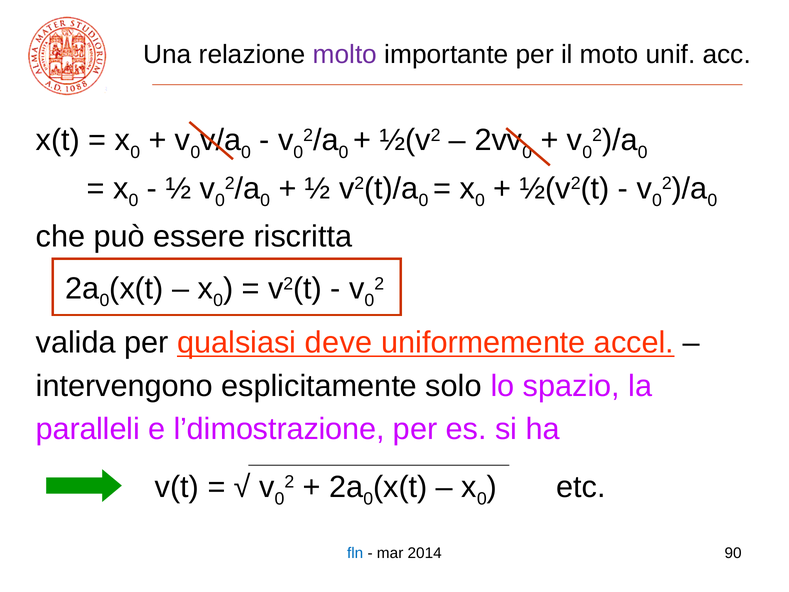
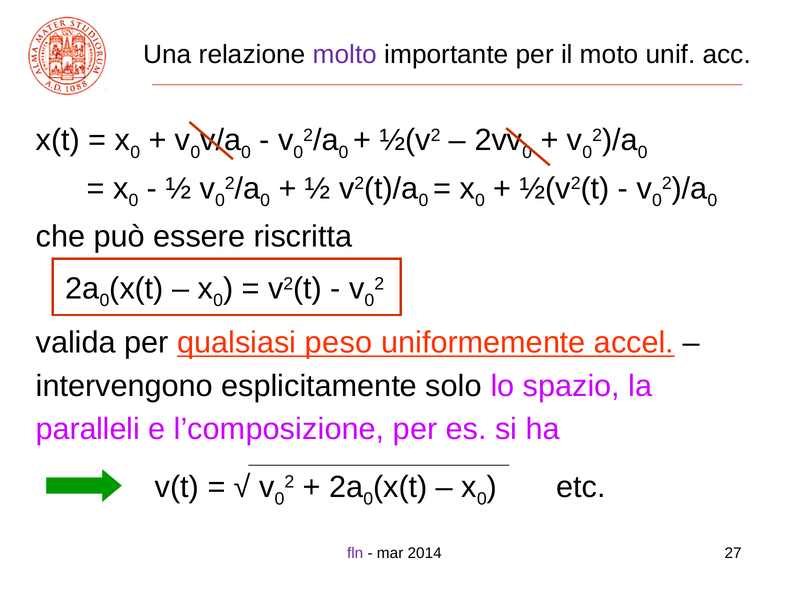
deve: deve -> peso
l’dimostrazione: l’dimostrazione -> l’composizione
fln colour: blue -> purple
90: 90 -> 27
